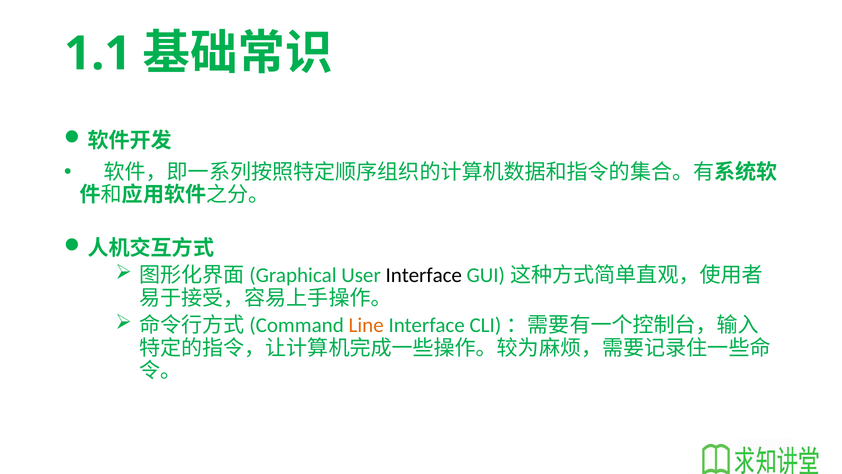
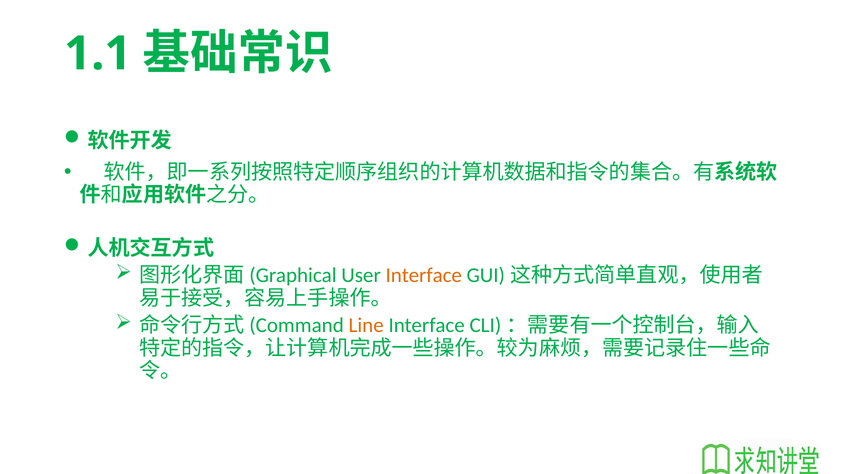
Interface at (424, 275) colour: black -> orange
